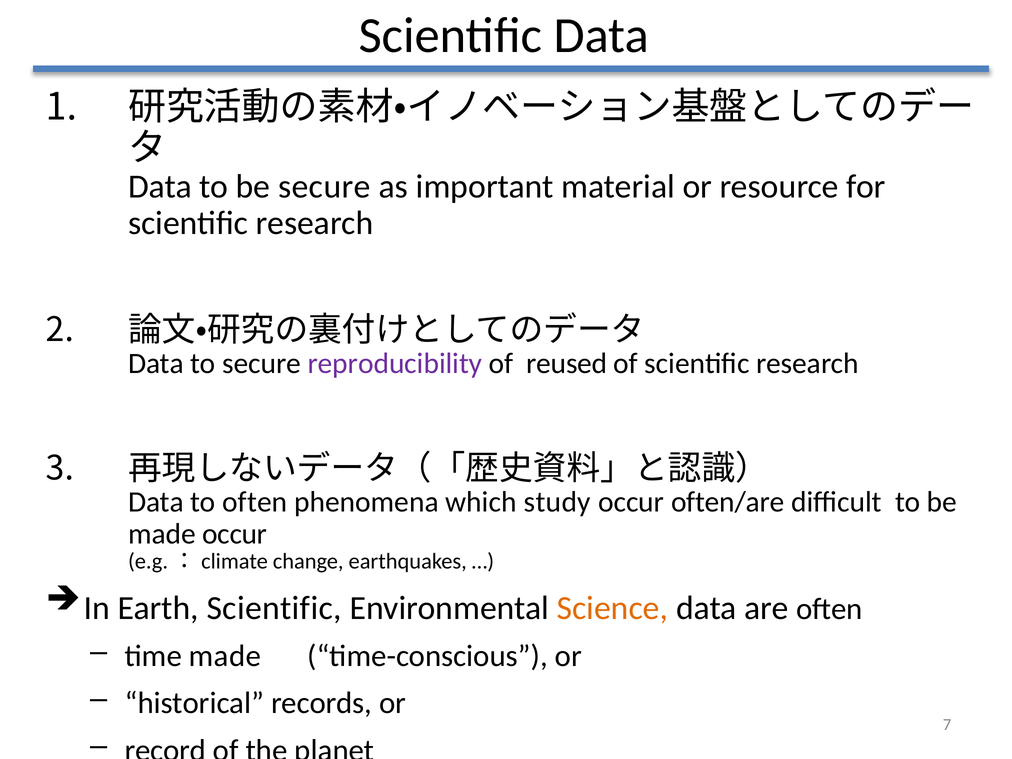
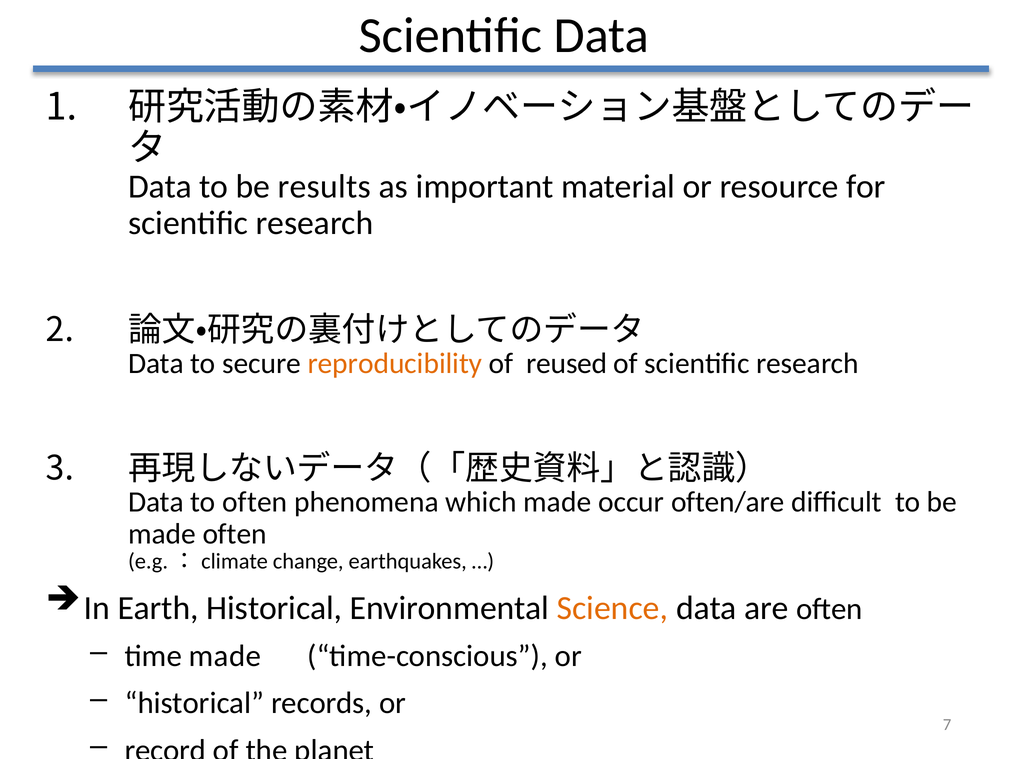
be secure: secure -> results
reproducibility colour: purple -> orange
which study: study -> made
made occur: occur -> often
Earth Scientific: Scientific -> Historical
